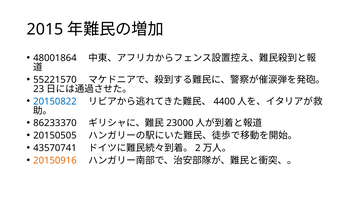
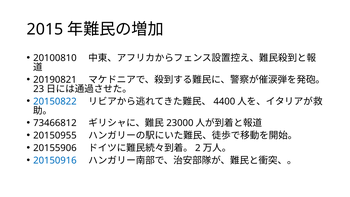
48001864: 48001864 -> 20100810
55221570: 55221570 -> 20190821
86233370: 86233370 -> 73466812
20150505: 20150505 -> 20150955
43570741: 43570741 -> 20155906
20150916 colour: orange -> blue
